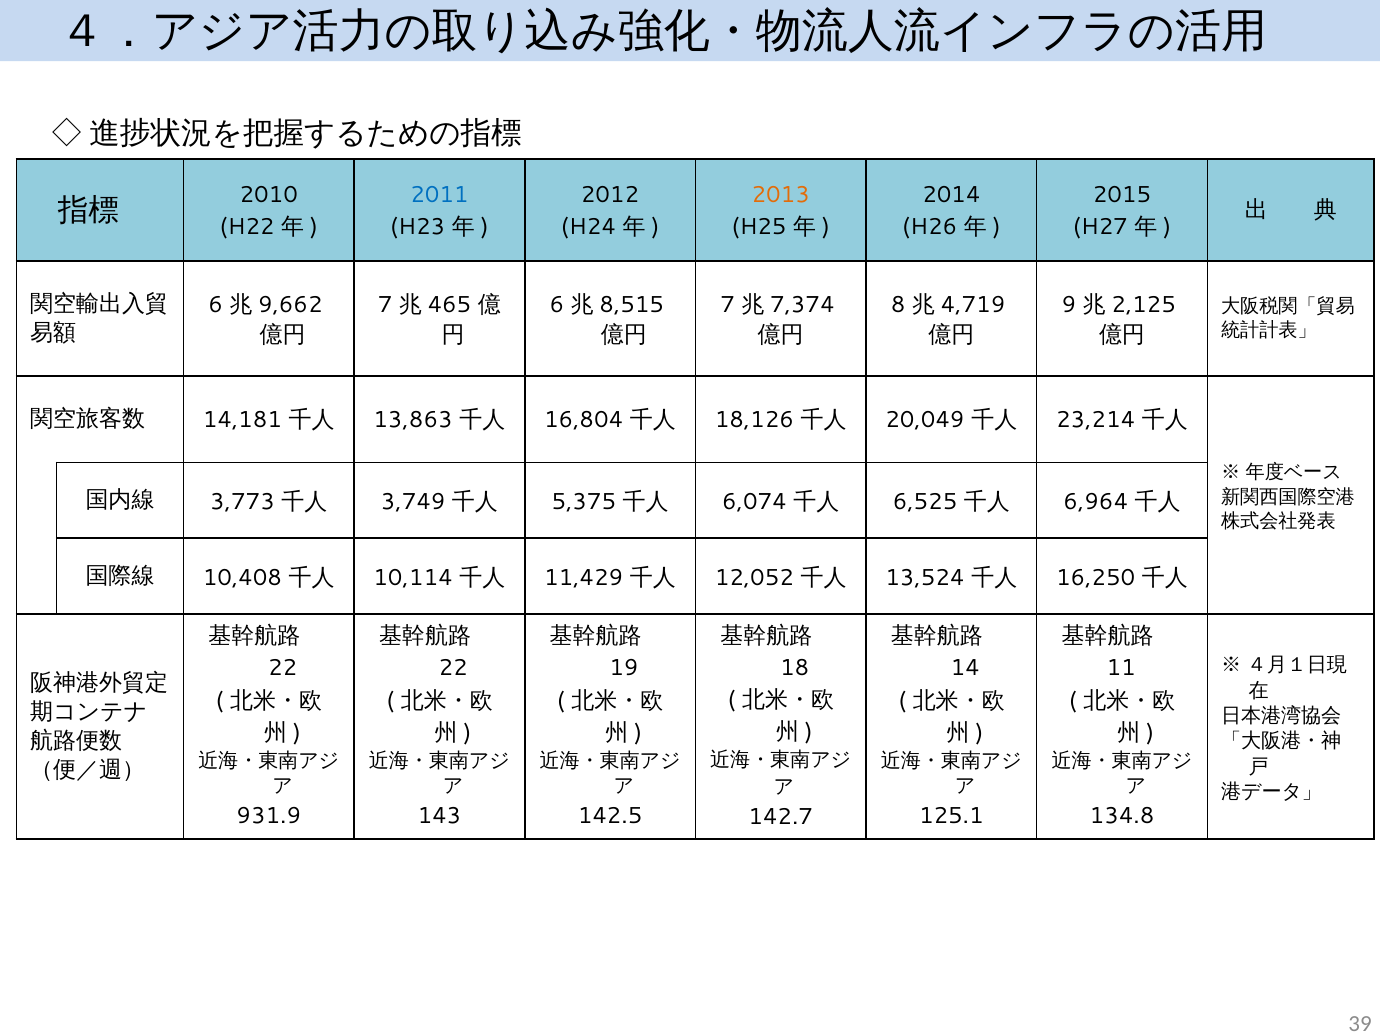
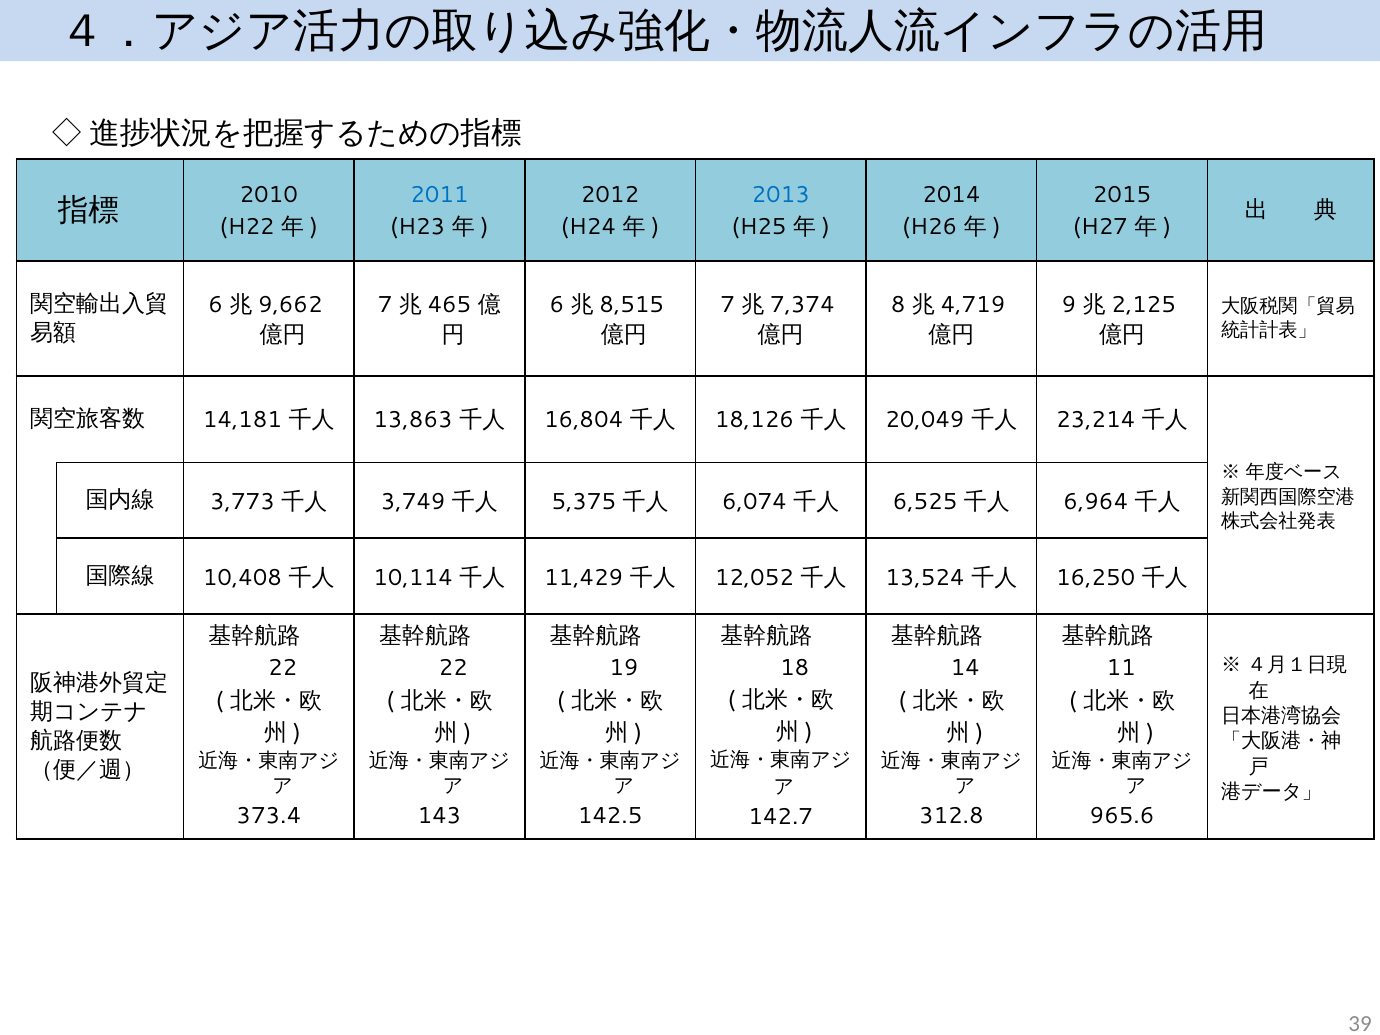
2013 colour: orange -> blue
931.9: 931.9 -> 373.4
125.1: 125.1 -> 312.8
134.8: 134.8 -> 965.6
